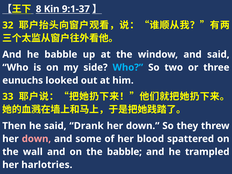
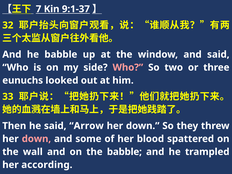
8: 8 -> 7
Who at (128, 67) colour: light blue -> pink
Drank: Drank -> Arrow
harlotries: harlotries -> according
